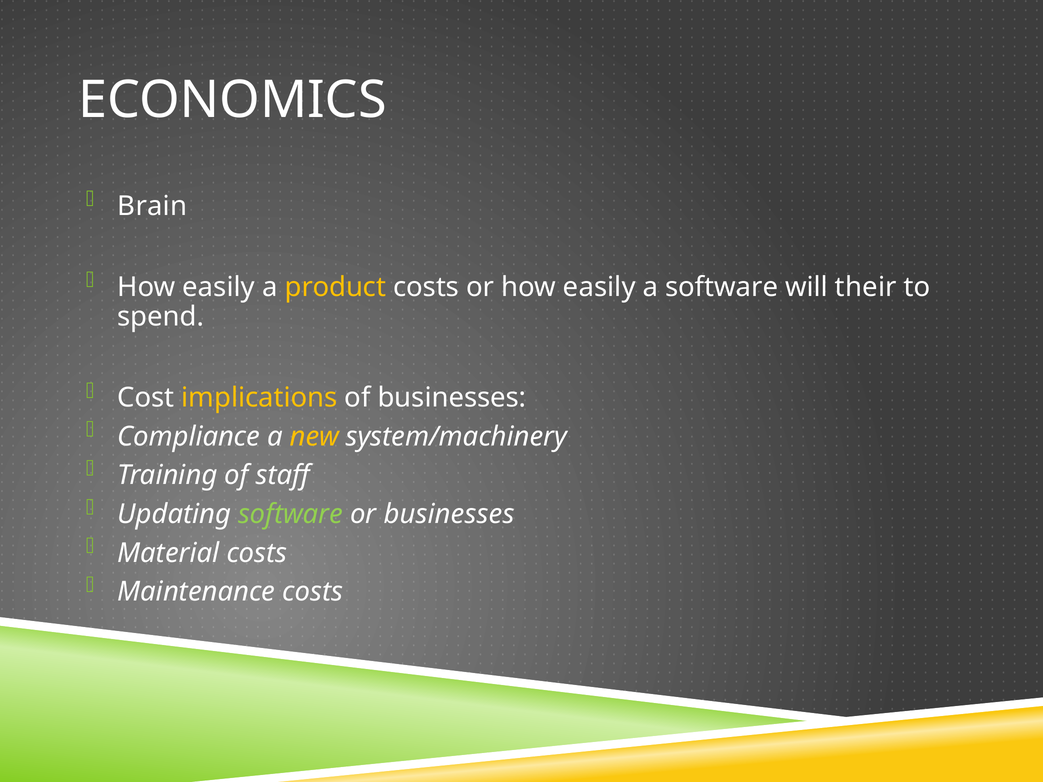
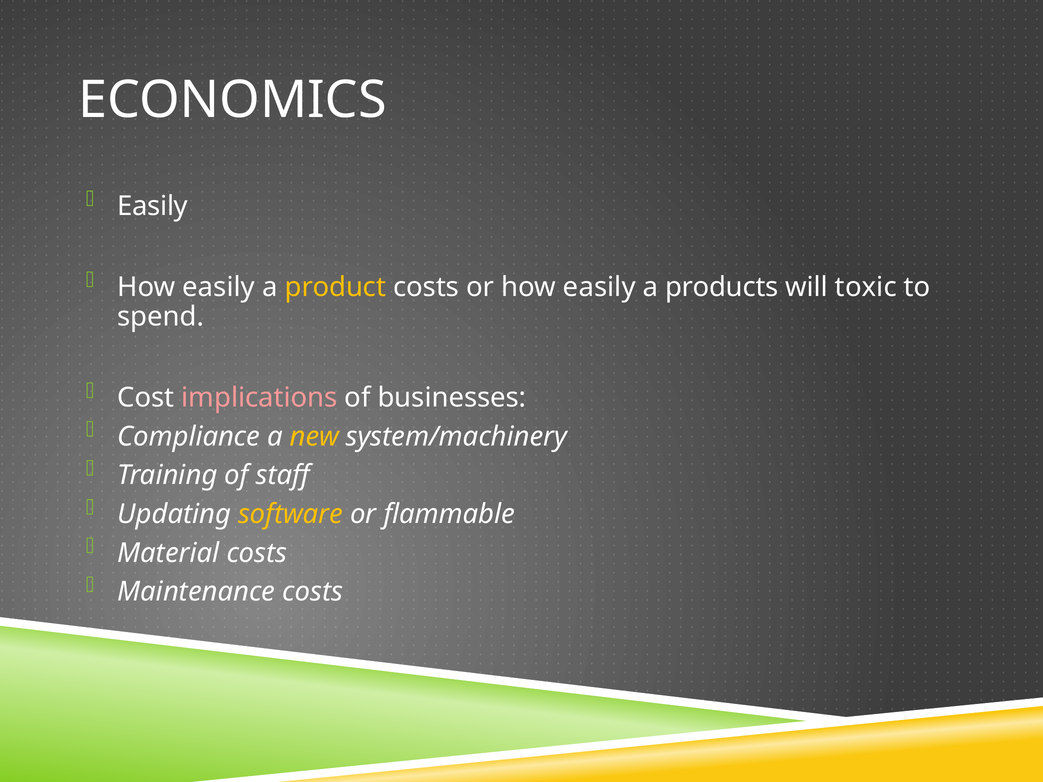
Brain at (152, 206): Brain -> Easily
a software: software -> products
their: their -> toxic
implications colour: yellow -> pink
software at (291, 514) colour: light green -> yellow
or businesses: businesses -> flammable
